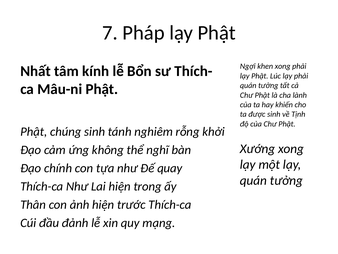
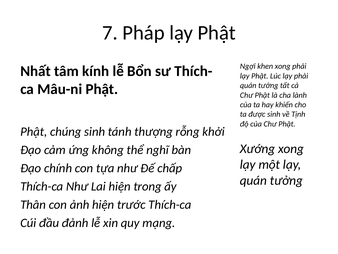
nghiêm: nghiêm -> thượng
quay: quay -> chấp
